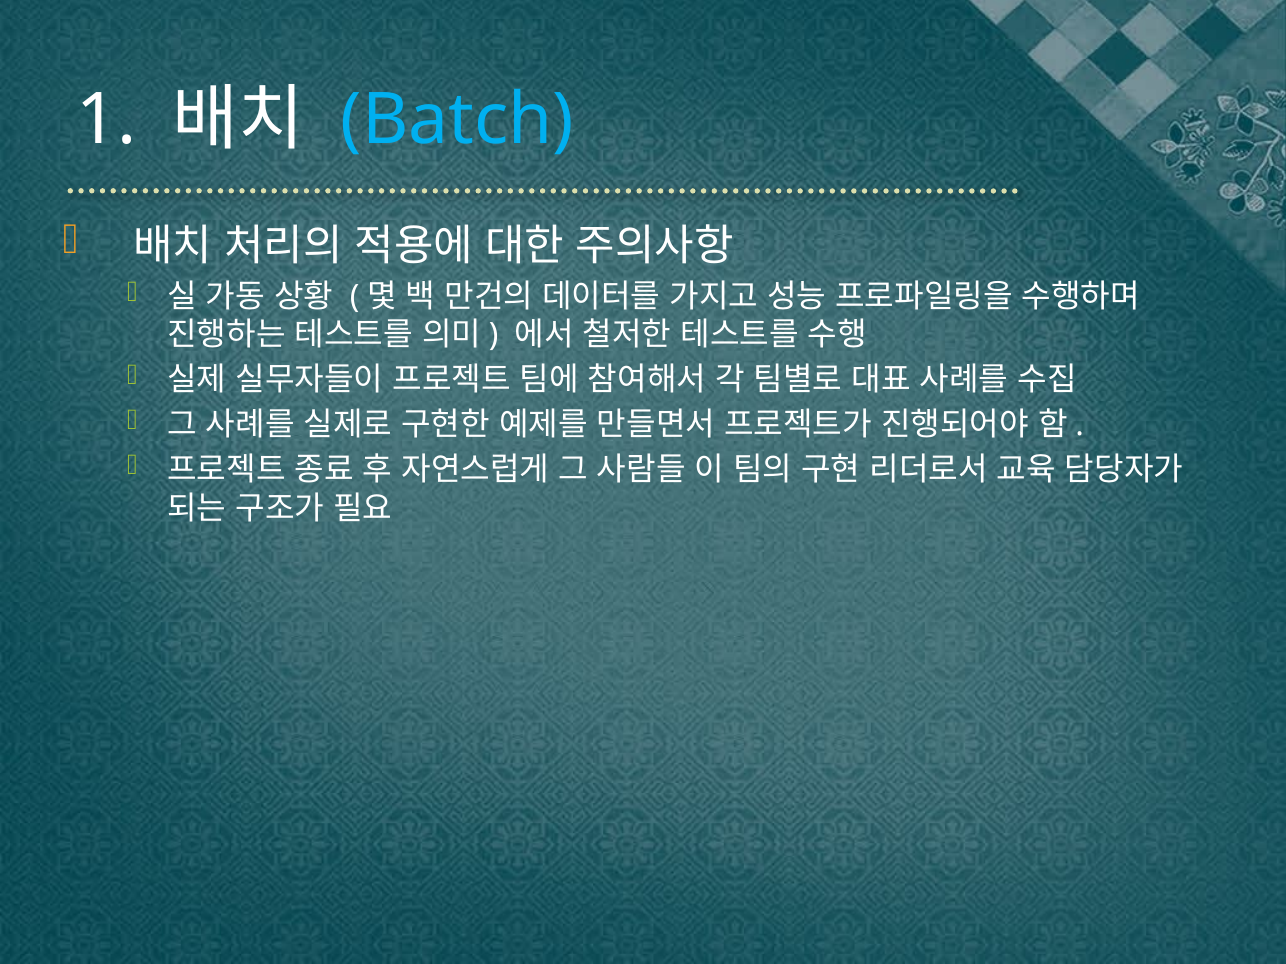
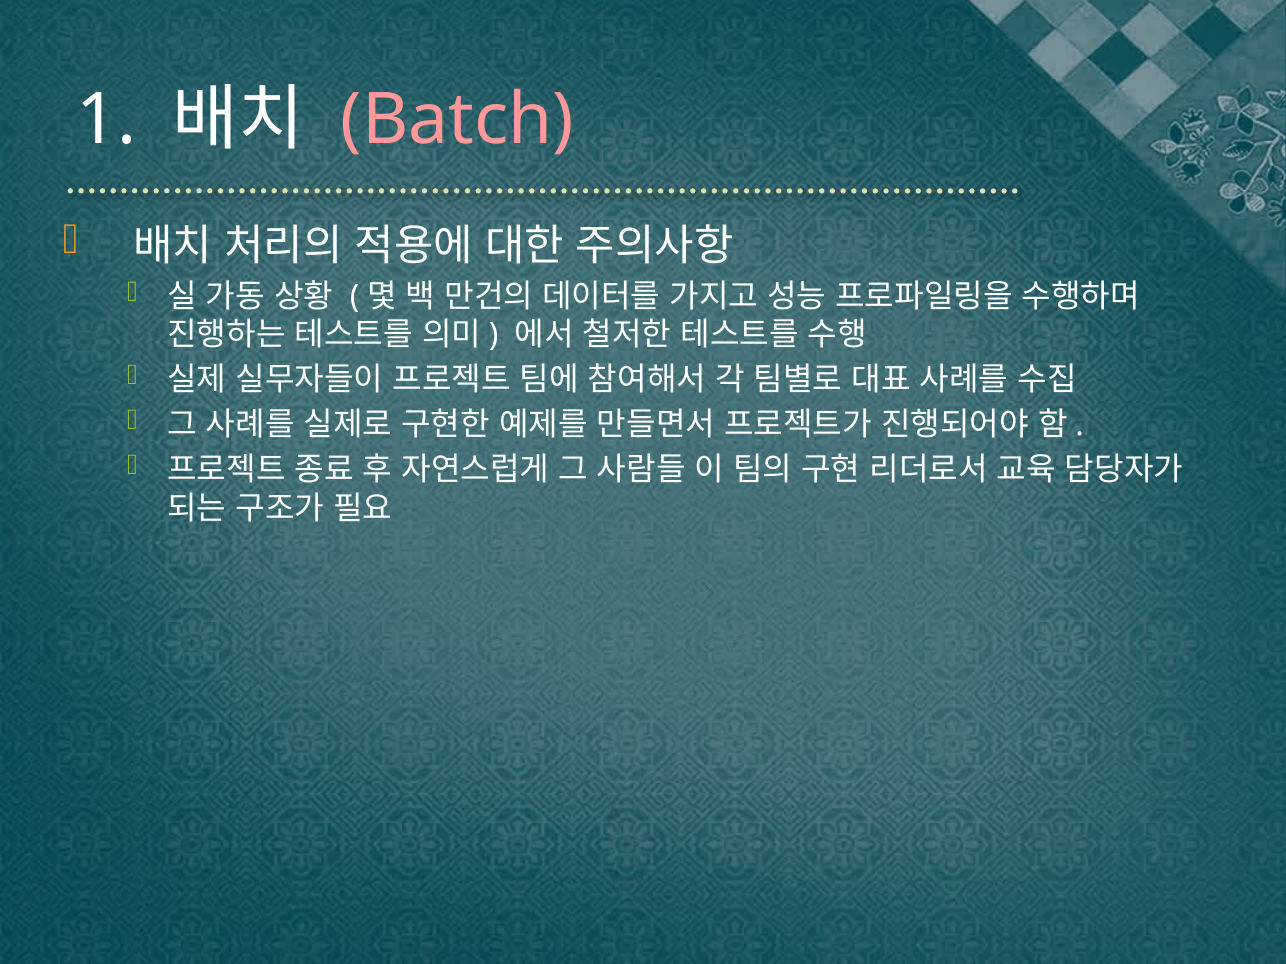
Batch colour: light blue -> pink
